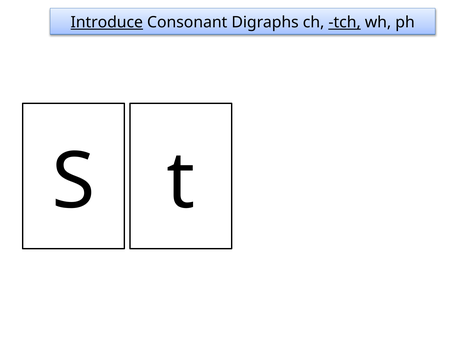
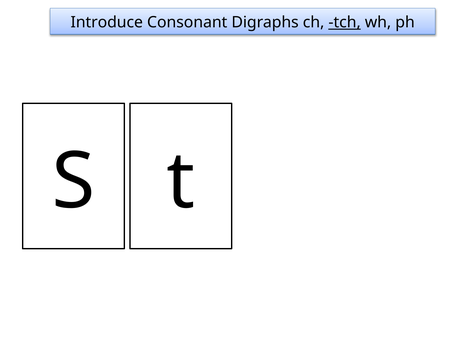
Introduce underline: present -> none
